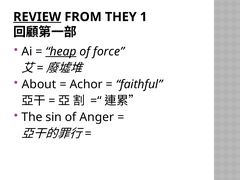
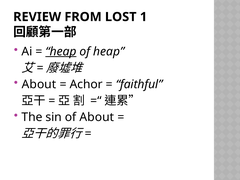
REVIEW underline: present -> none
THEY: THEY -> LOST
of force: force -> heap
of Anger: Anger -> About
